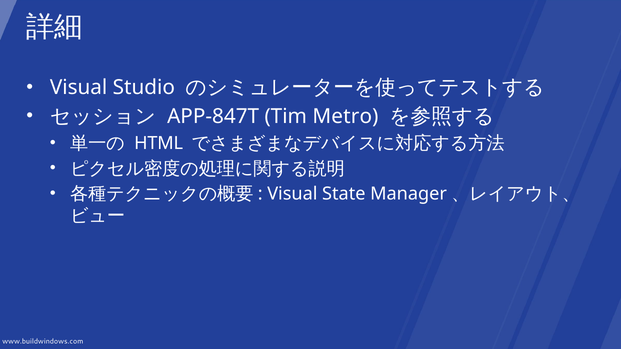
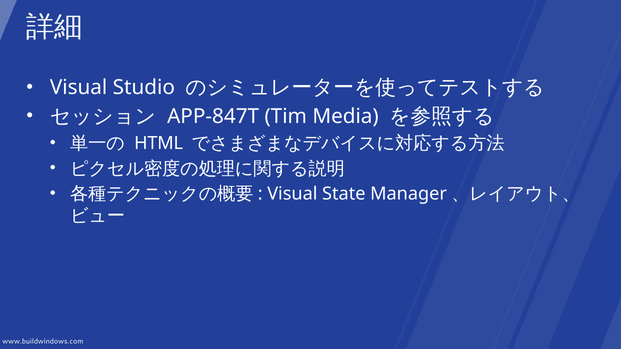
Metro: Metro -> Media
